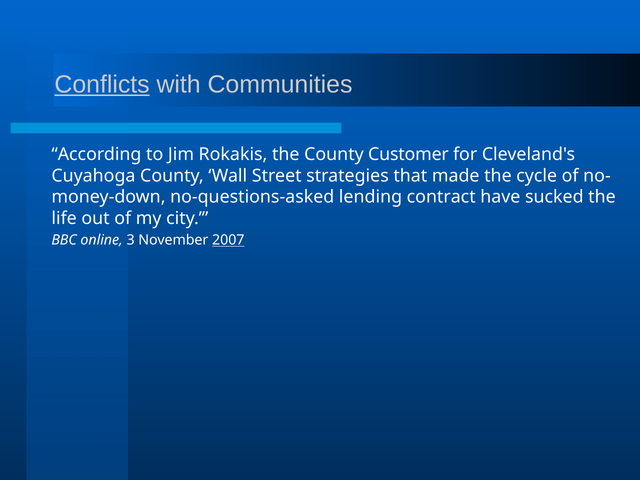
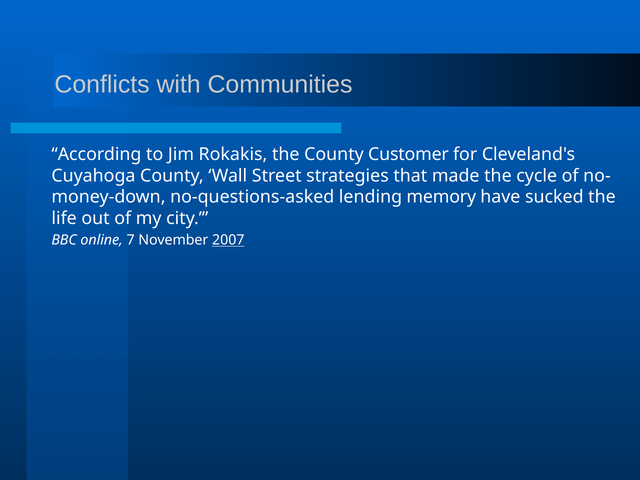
Conflicts underline: present -> none
contract: contract -> memory
3: 3 -> 7
